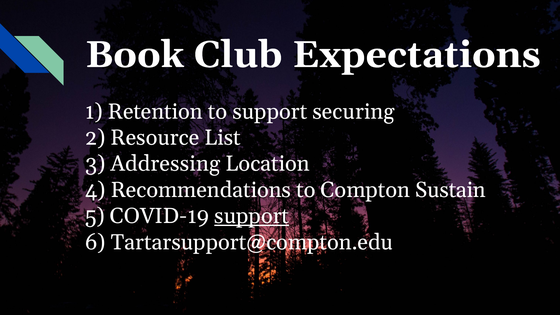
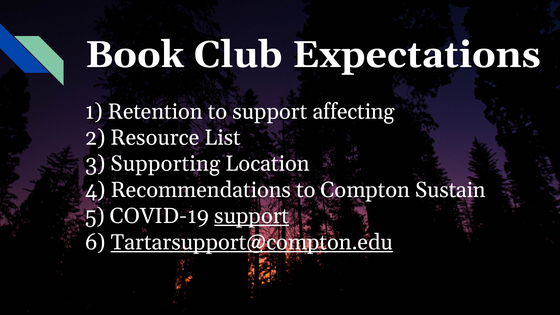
securing: securing -> affecting
Addressing: Addressing -> Supporting
Tartarsupport@compton.edu underline: none -> present
